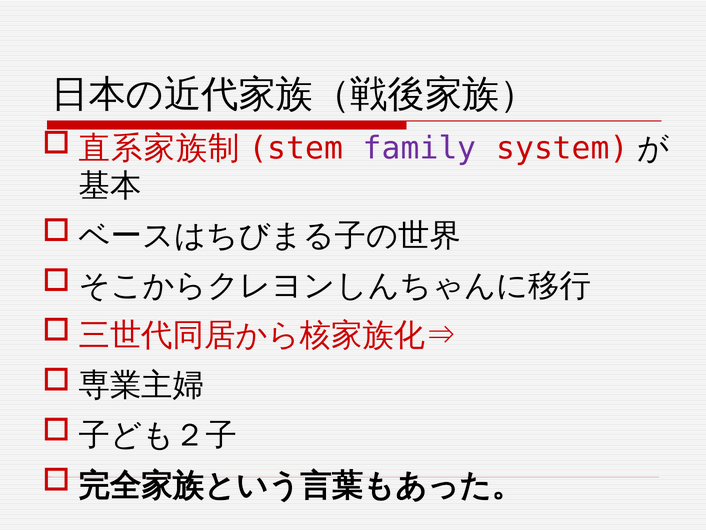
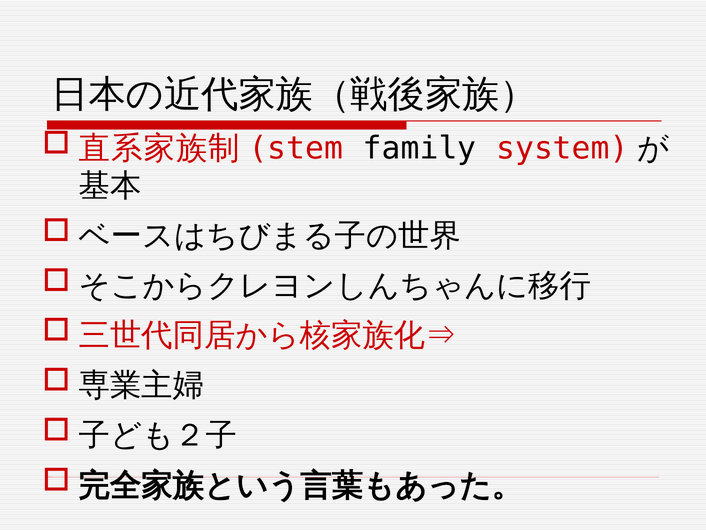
family colour: purple -> black
